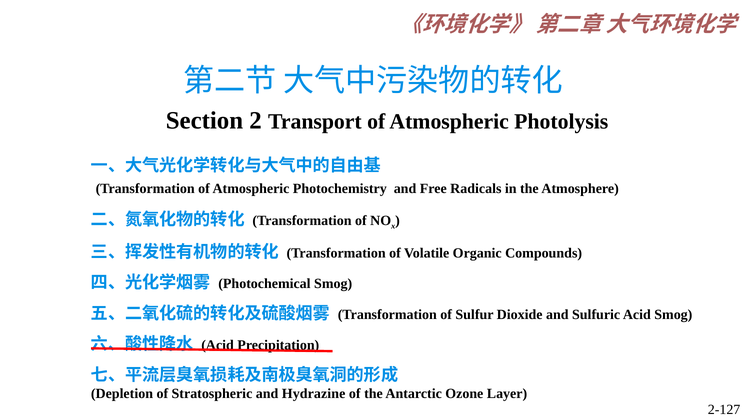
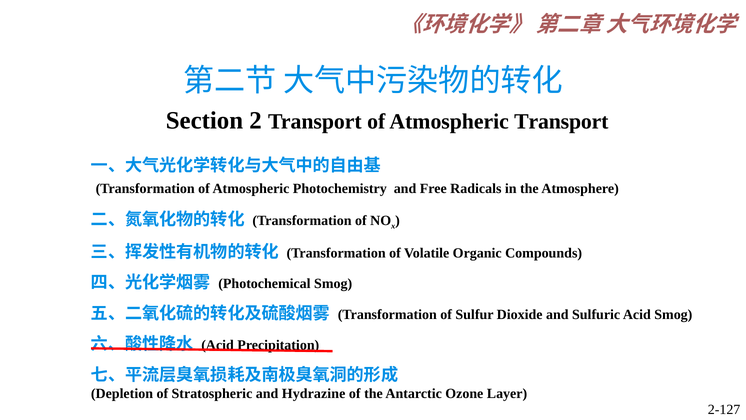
Atmospheric Photolysis: Photolysis -> Transport
